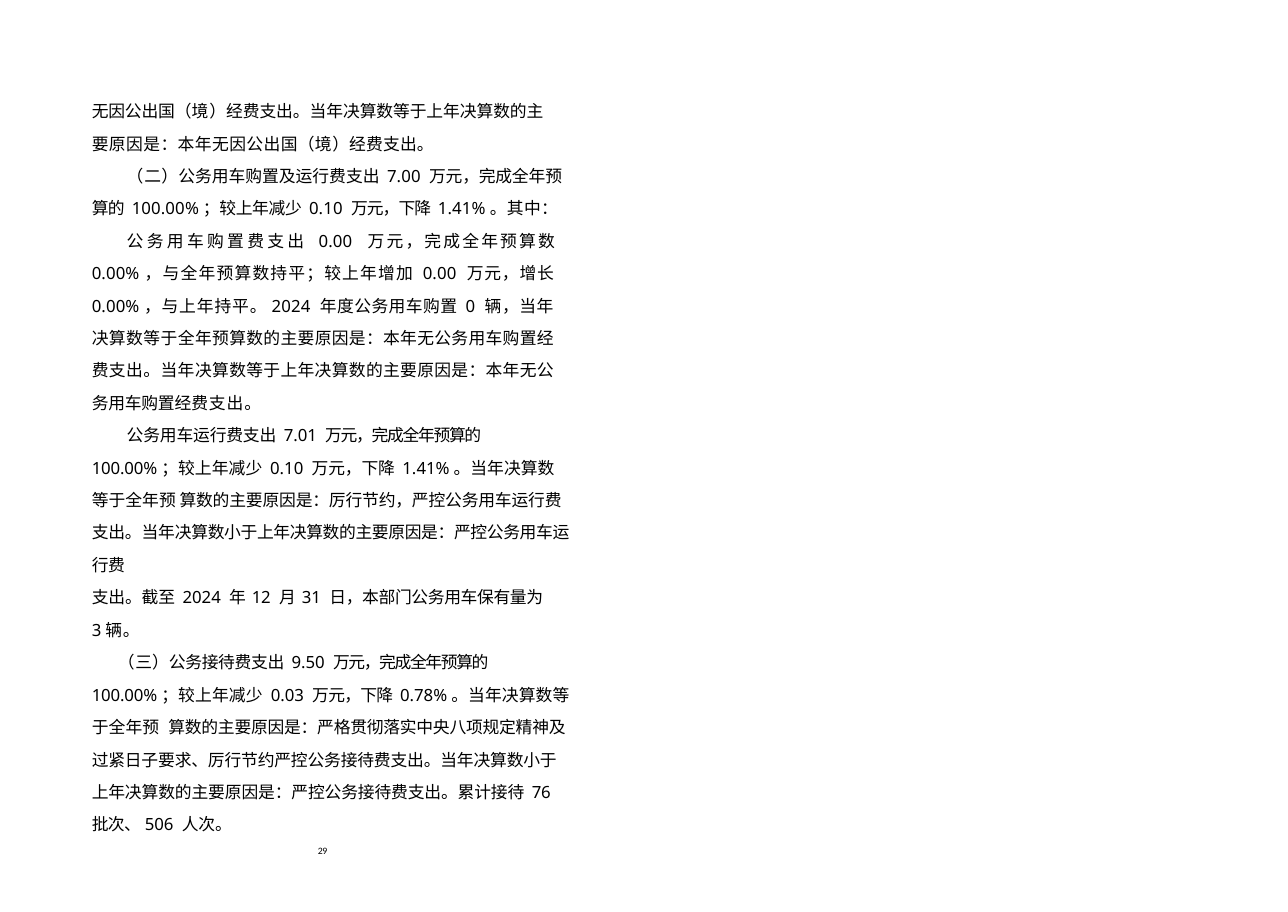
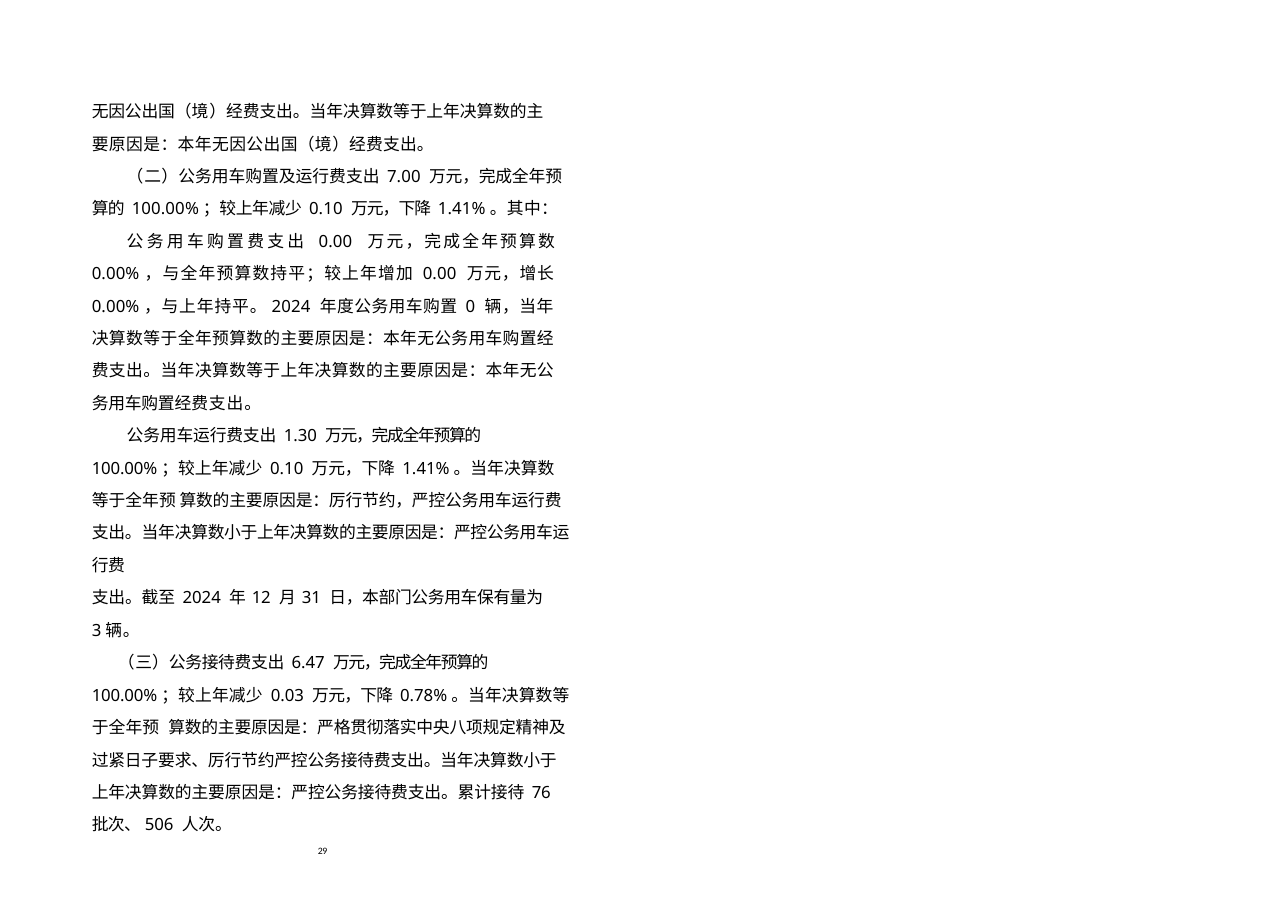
7.01: 7.01 -> 1.30
9.50: 9.50 -> 6.47
